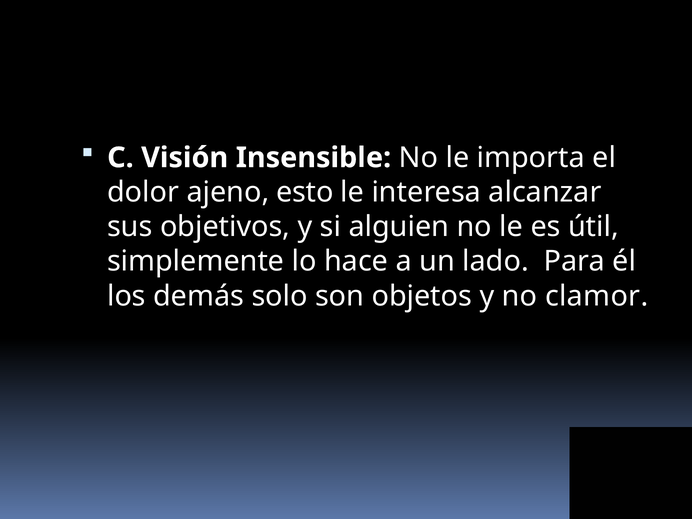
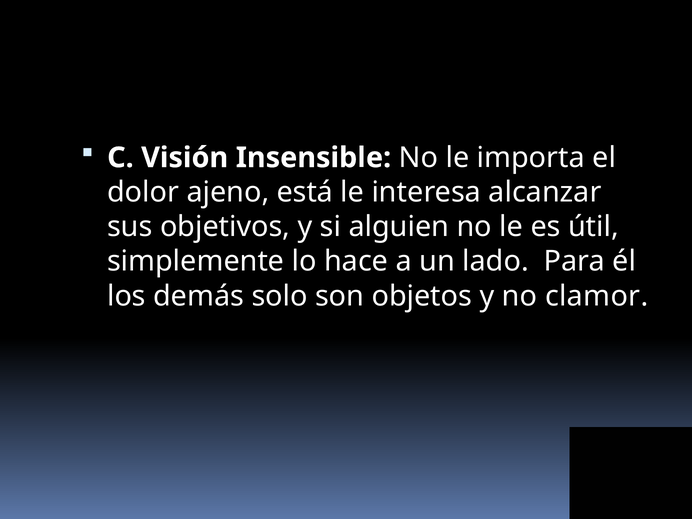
esto: esto -> está
